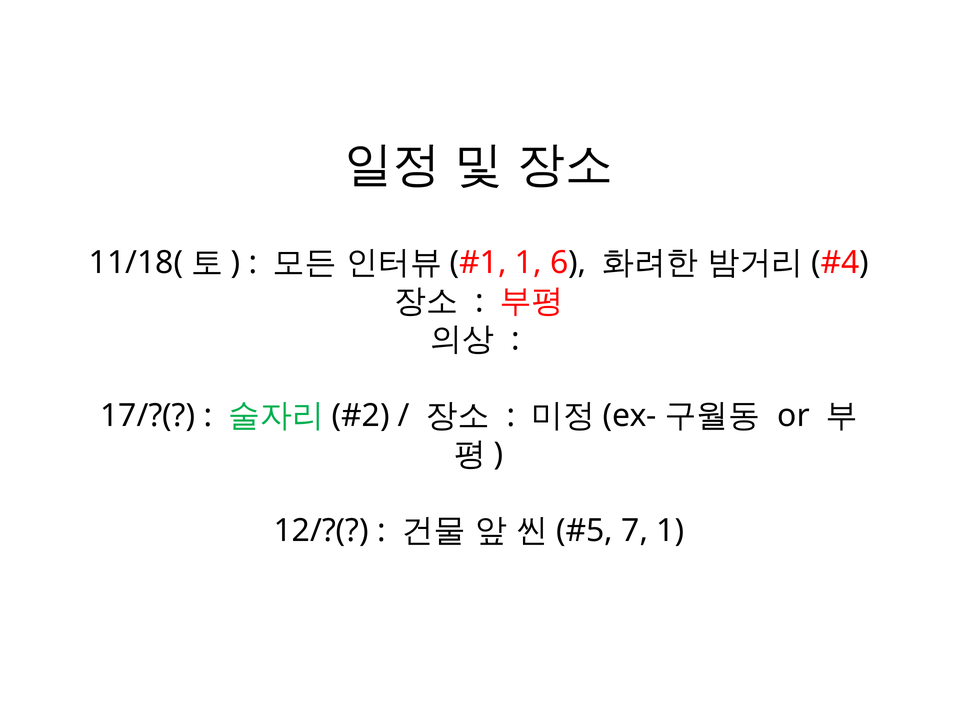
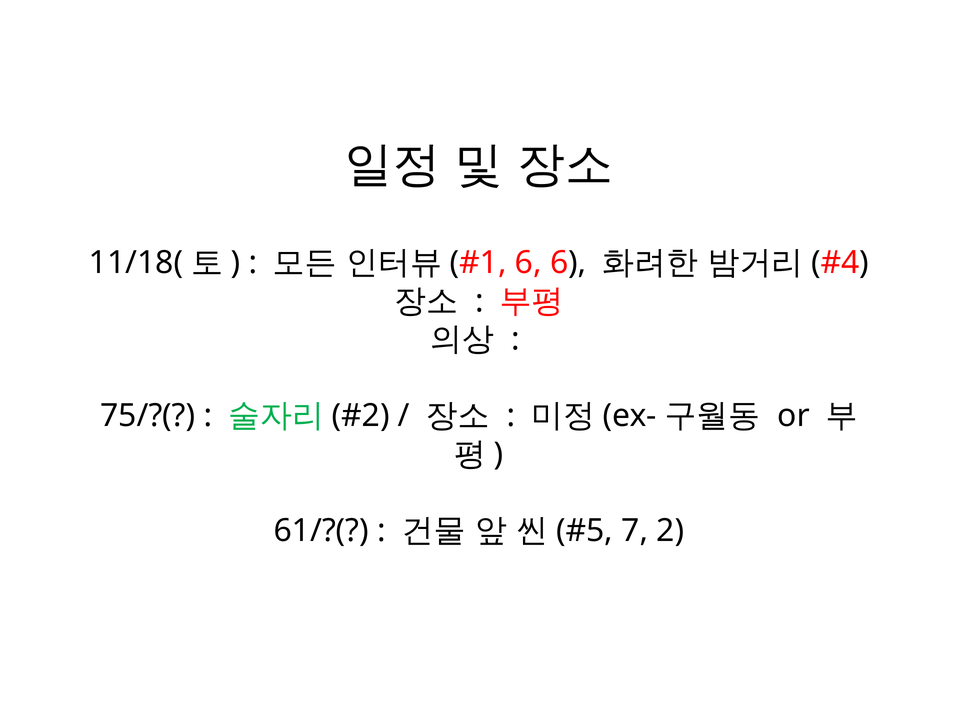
1 at (528, 263): 1 -> 6
17/?(: 17/?( -> 75/?(
12/?(: 12/?( -> 61/?(
7 1: 1 -> 2
